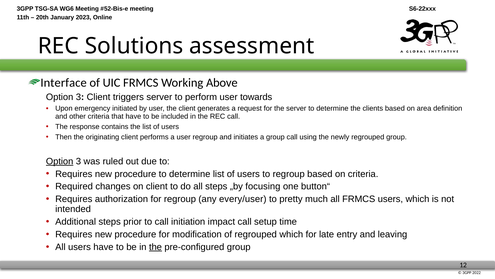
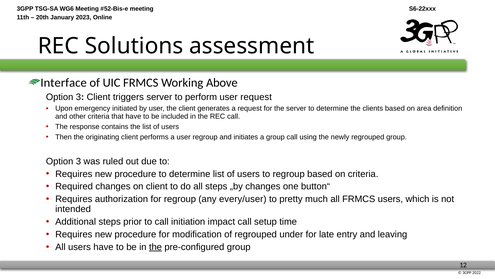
user towards: towards -> request
Option at (60, 161) underline: present -> none
„by focusing: focusing -> changes
regrouped which: which -> under
